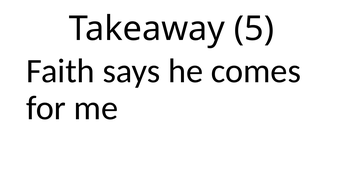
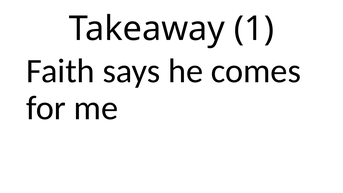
5: 5 -> 1
